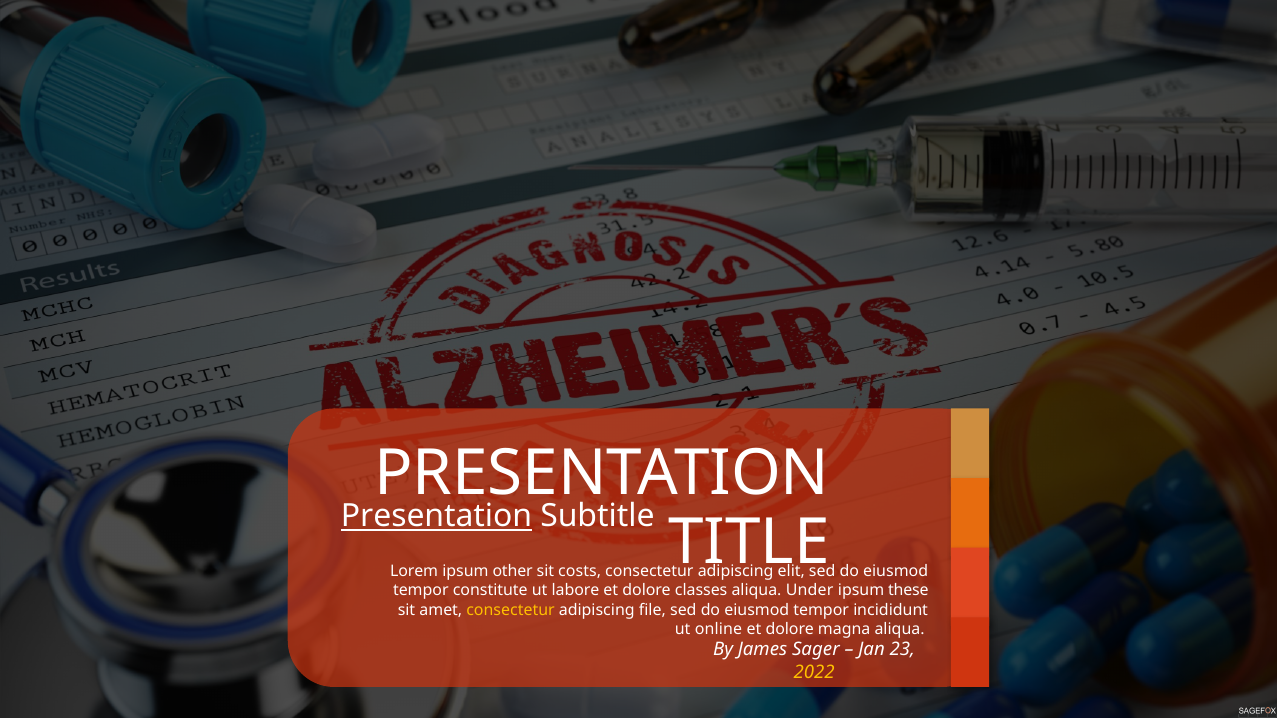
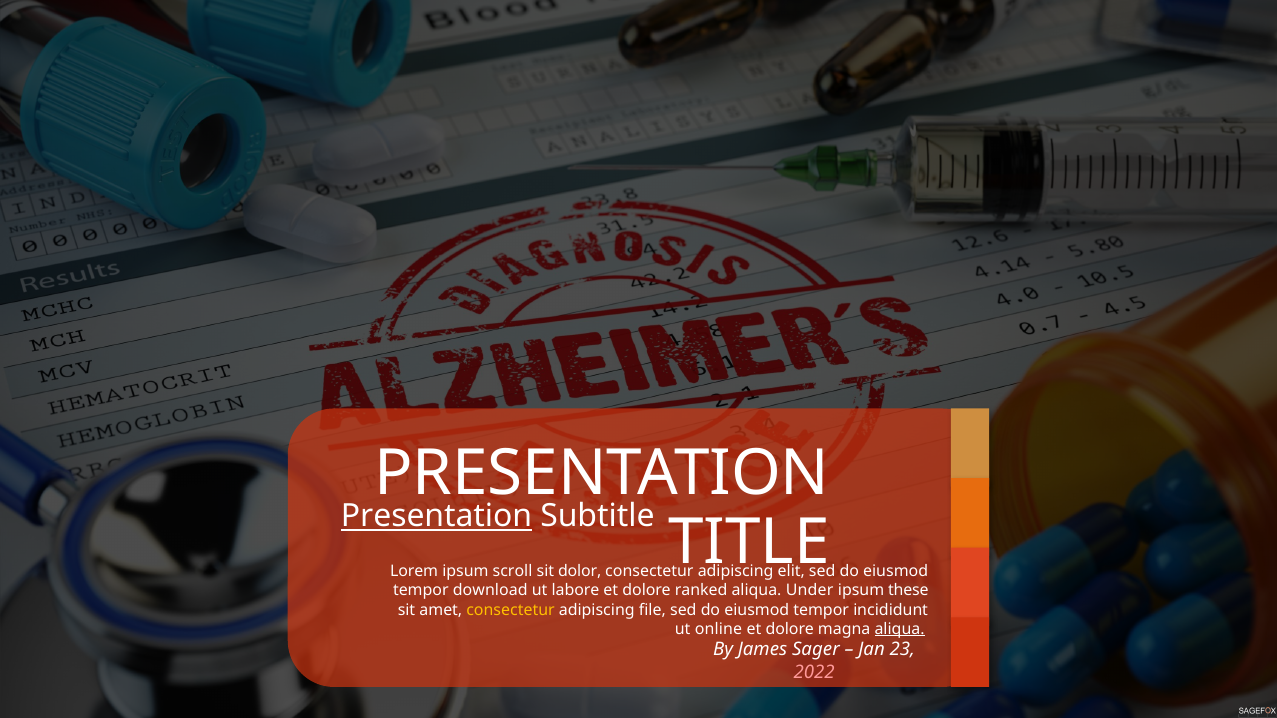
other: other -> scroll
costs: costs -> dolor
constitute: constitute -> download
classes: classes -> ranked
aliqua at (900, 629) underline: none -> present
2022 colour: yellow -> pink
